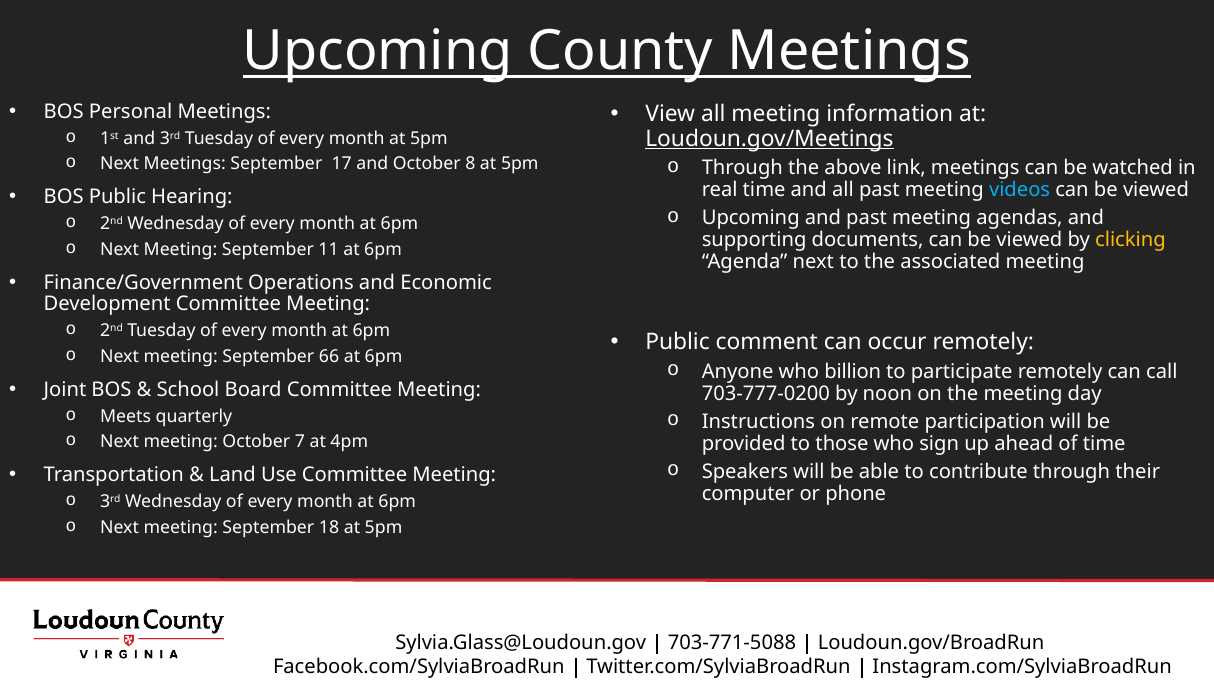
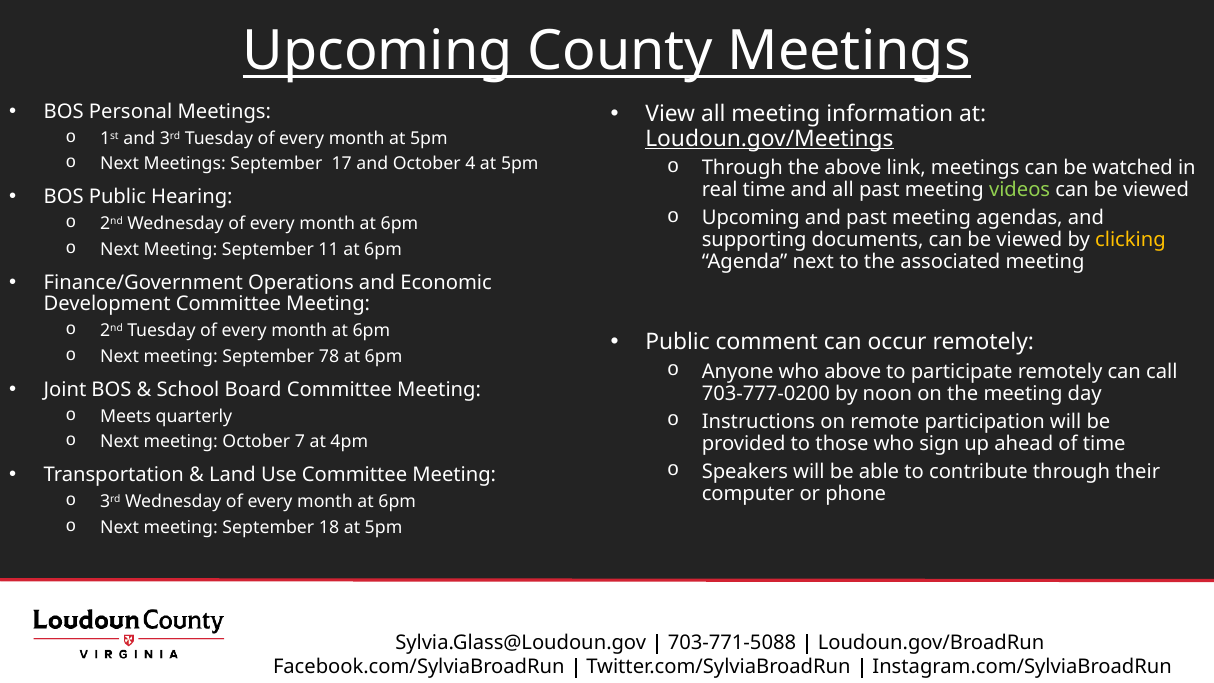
8: 8 -> 4
videos colour: light blue -> light green
66: 66 -> 78
who billion: billion -> above
